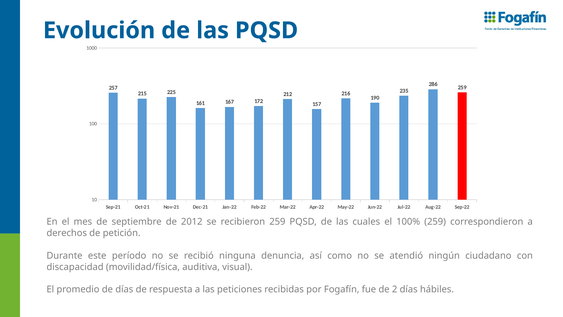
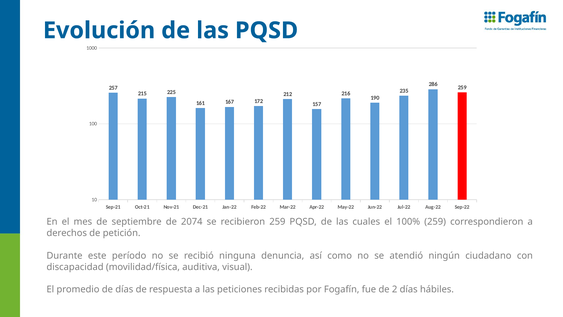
2012: 2012 -> 2074
